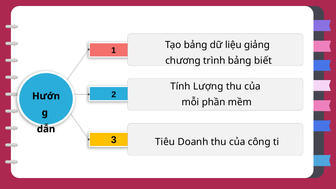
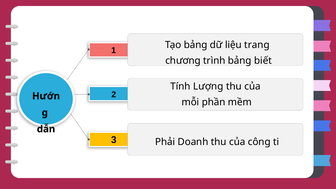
giảng: giảng -> trang
Tiêu: Tiêu -> Phải
